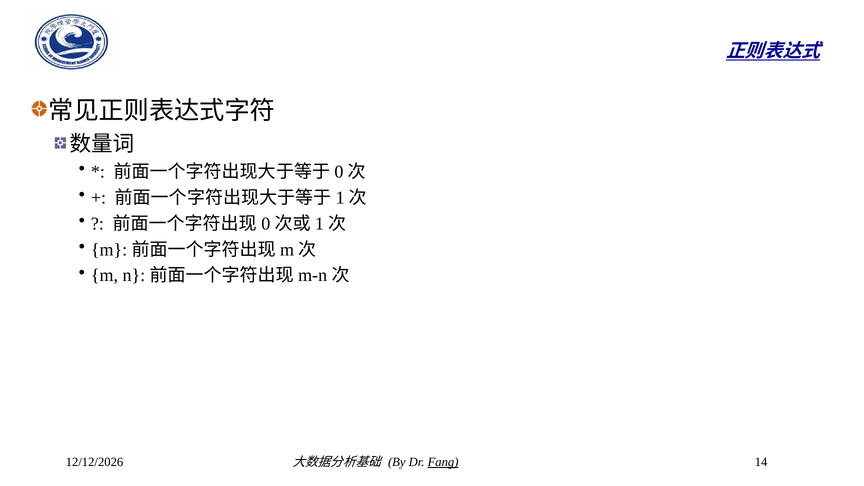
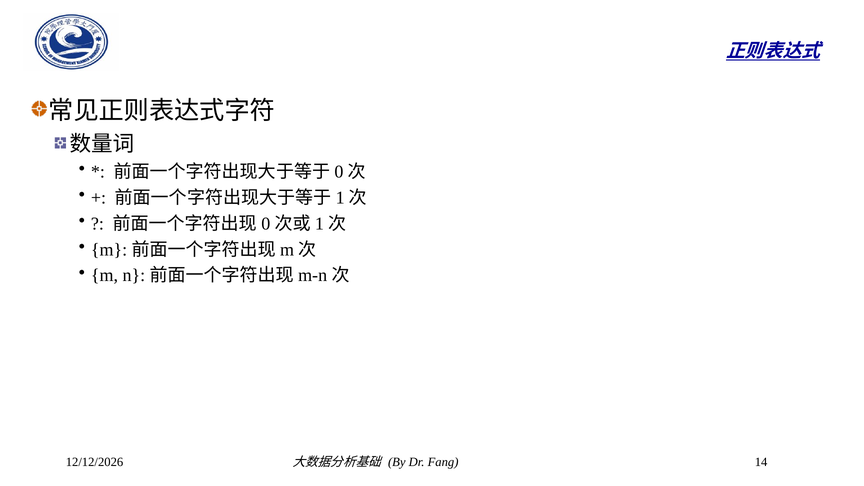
Fang underline: present -> none
